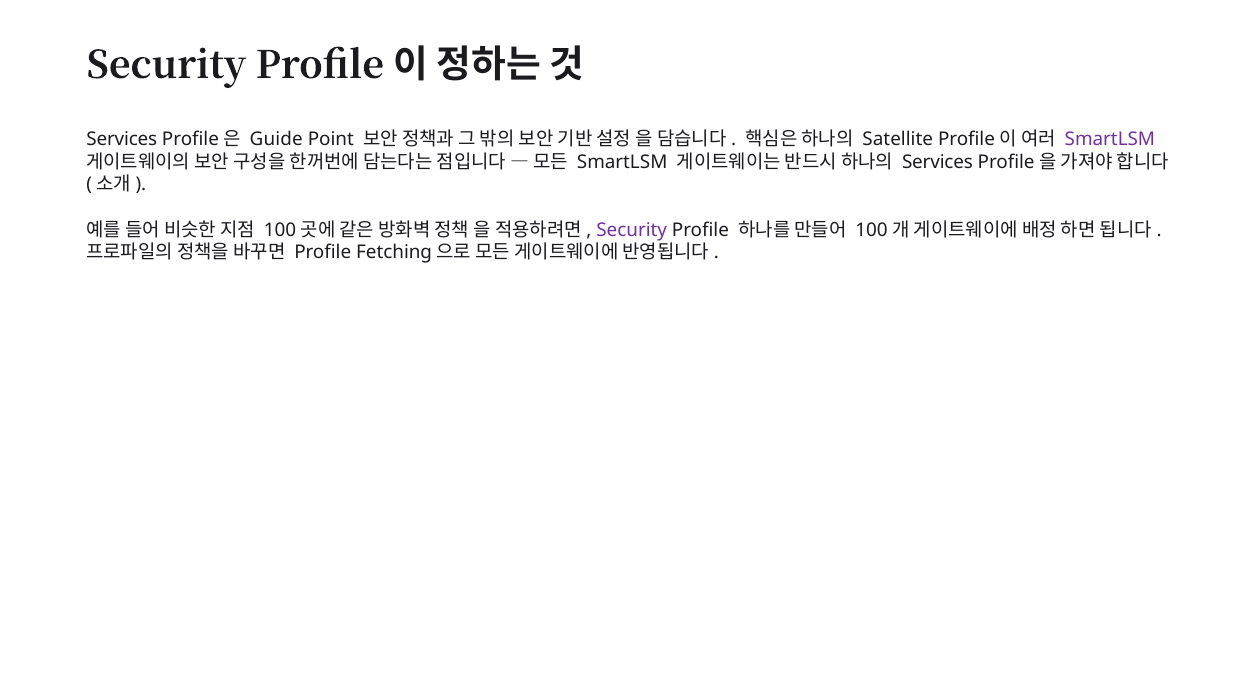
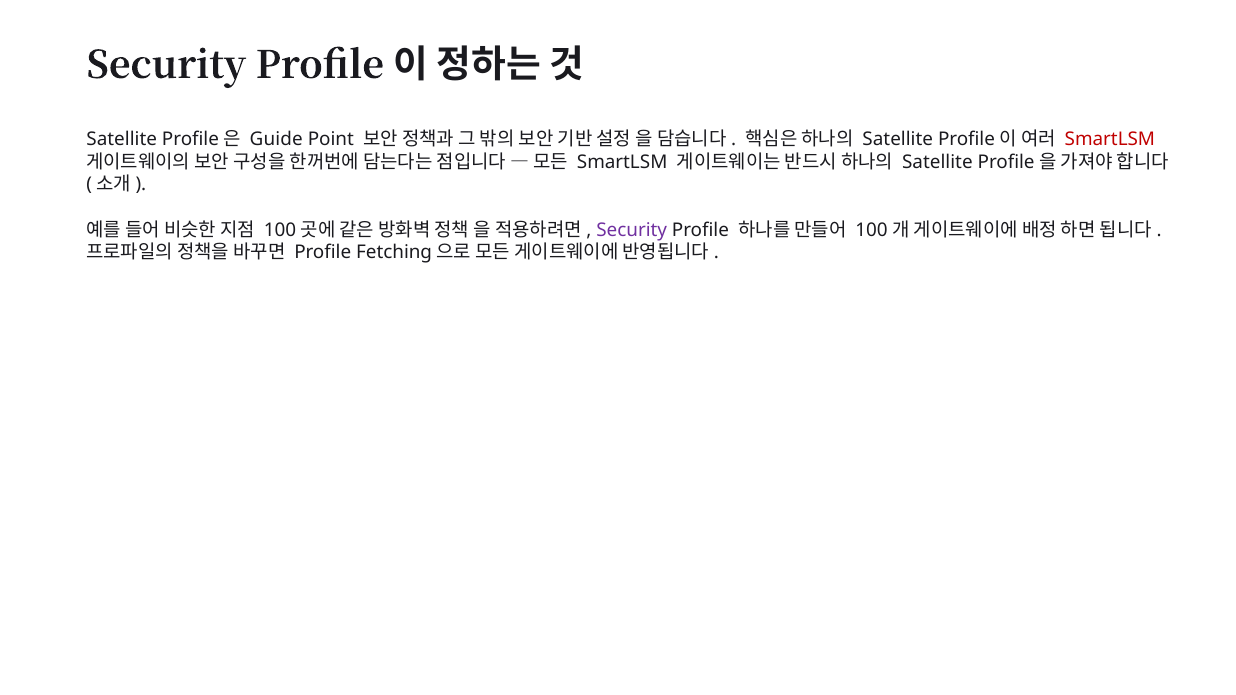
Services at (122, 139): Services -> Satellite
SmartLSM at (1110, 139) colour: purple -> red
Services at (937, 162): Services -> Satellite
